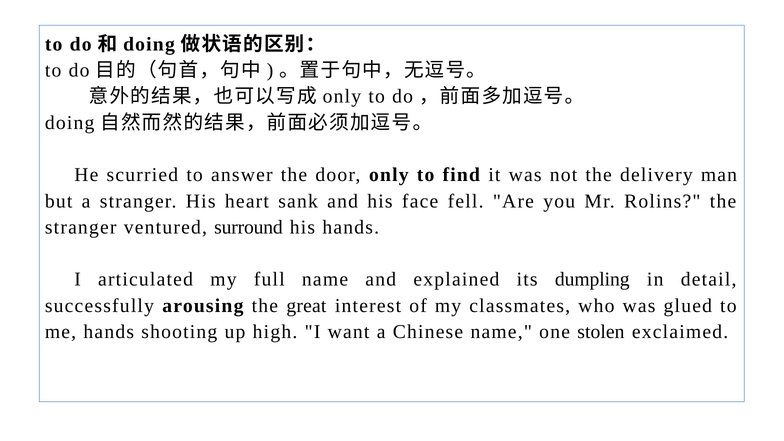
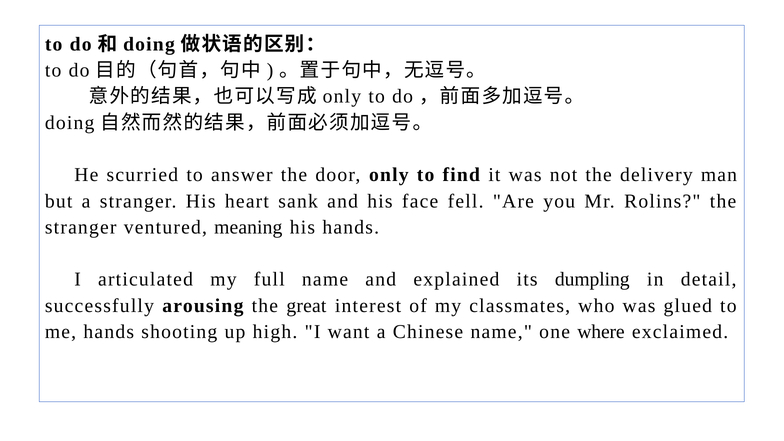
surround: surround -> meaning
stolen: stolen -> where
